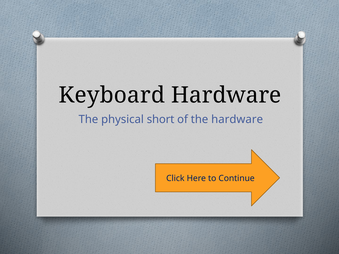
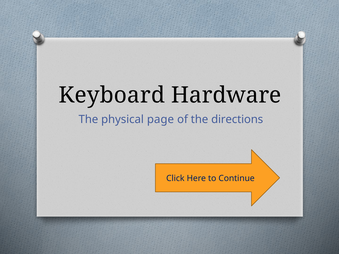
short: short -> page
the hardware: hardware -> directions
